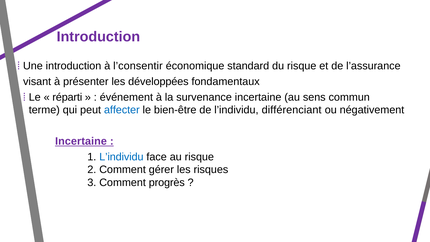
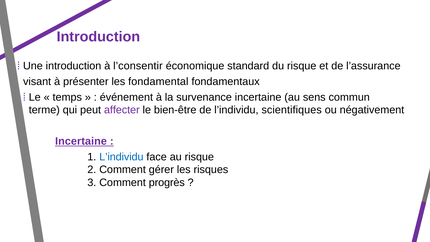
développées: développées -> fondamental
réparti: réparti -> temps
affecter colour: blue -> purple
différenciant: différenciant -> scientifiques
